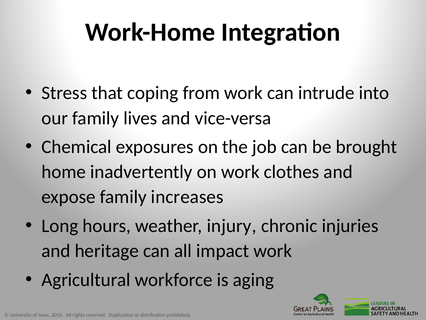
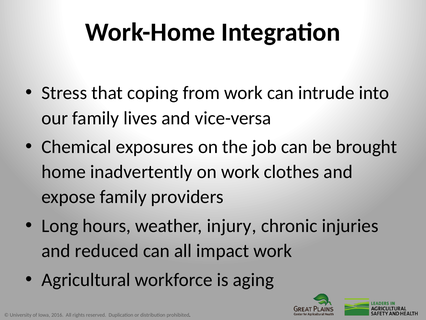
increases: increases -> providers
heritage: heritage -> reduced
